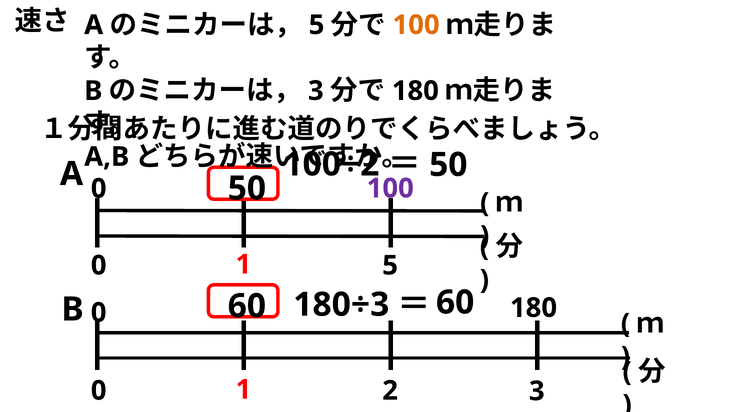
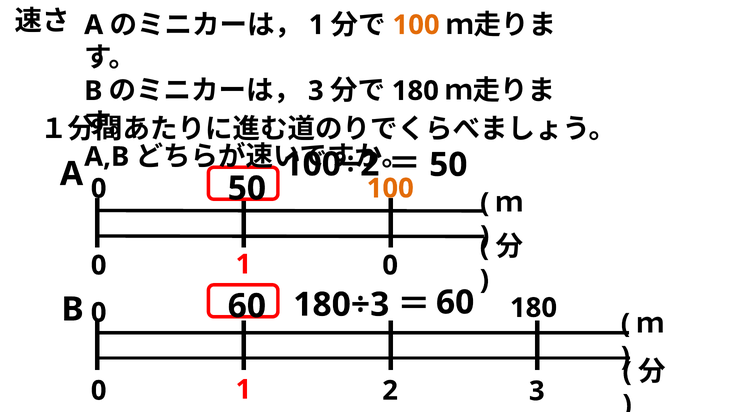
5 at (317, 25): 5 -> 1
100 at (390, 189) colour: purple -> orange
0 5: 5 -> 0
